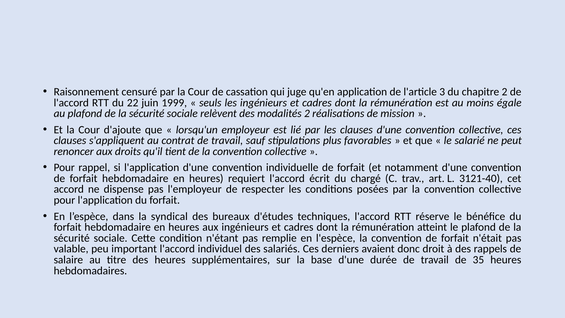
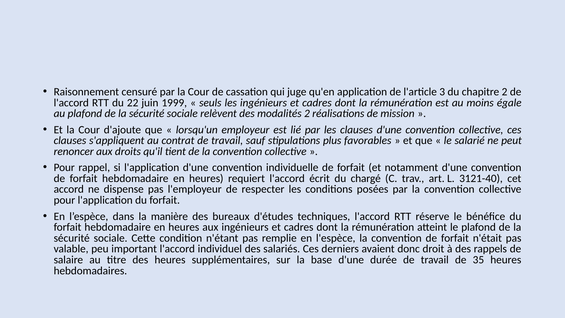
syndical: syndical -> manière
